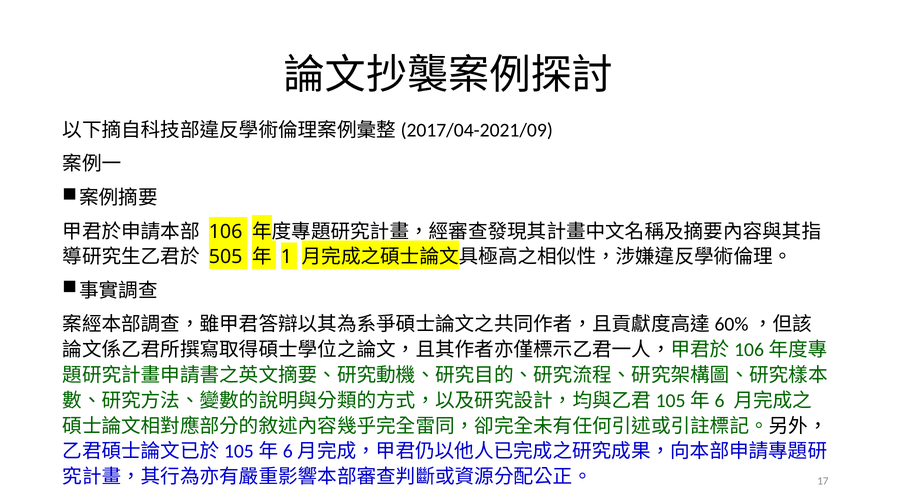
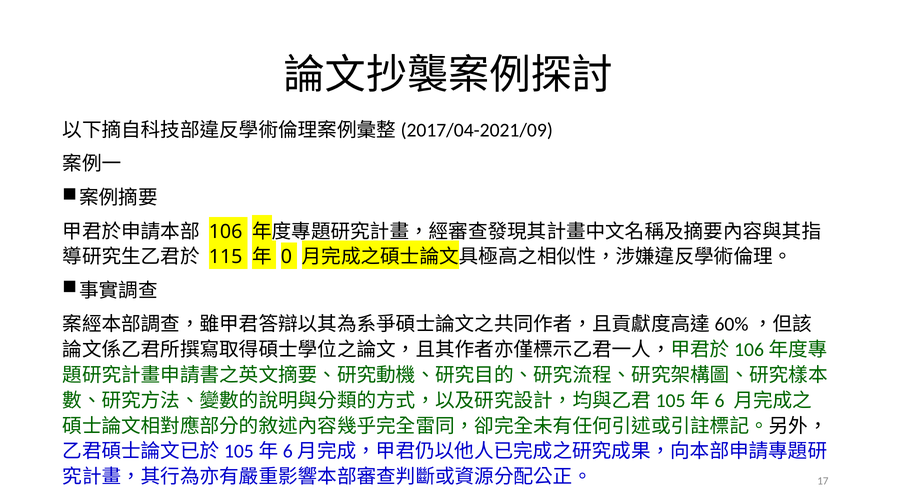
505: 505 -> 115
1: 1 -> 0
